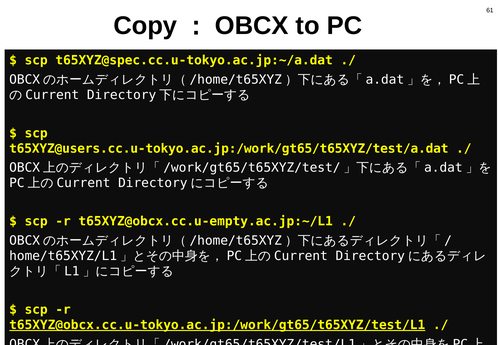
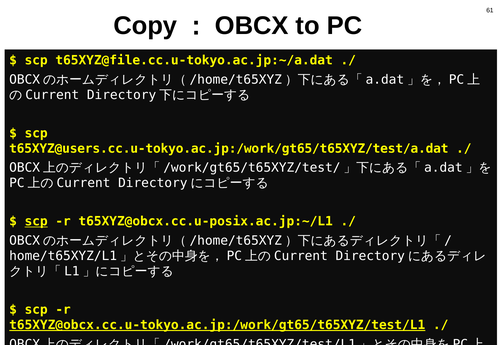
t65XYZ@spec.cc.u-tokyo.ac.jp:~/a.dat: t65XYZ@spec.cc.u-tokyo.ac.jp:~/a.dat -> t65XYZ@file.cc.u-tokyo.ac.jp:~/a.dat
scp at (36, 221) underline: none -> present
t65XYZ@obcx.cc.u-empty.ac.jp:~/L1: t65XYZ@obcx.cc.u-empty.ac.jp:~/L1 -> t65XYZ@obcx.cc.u-posix.ac.jp:~/L1
